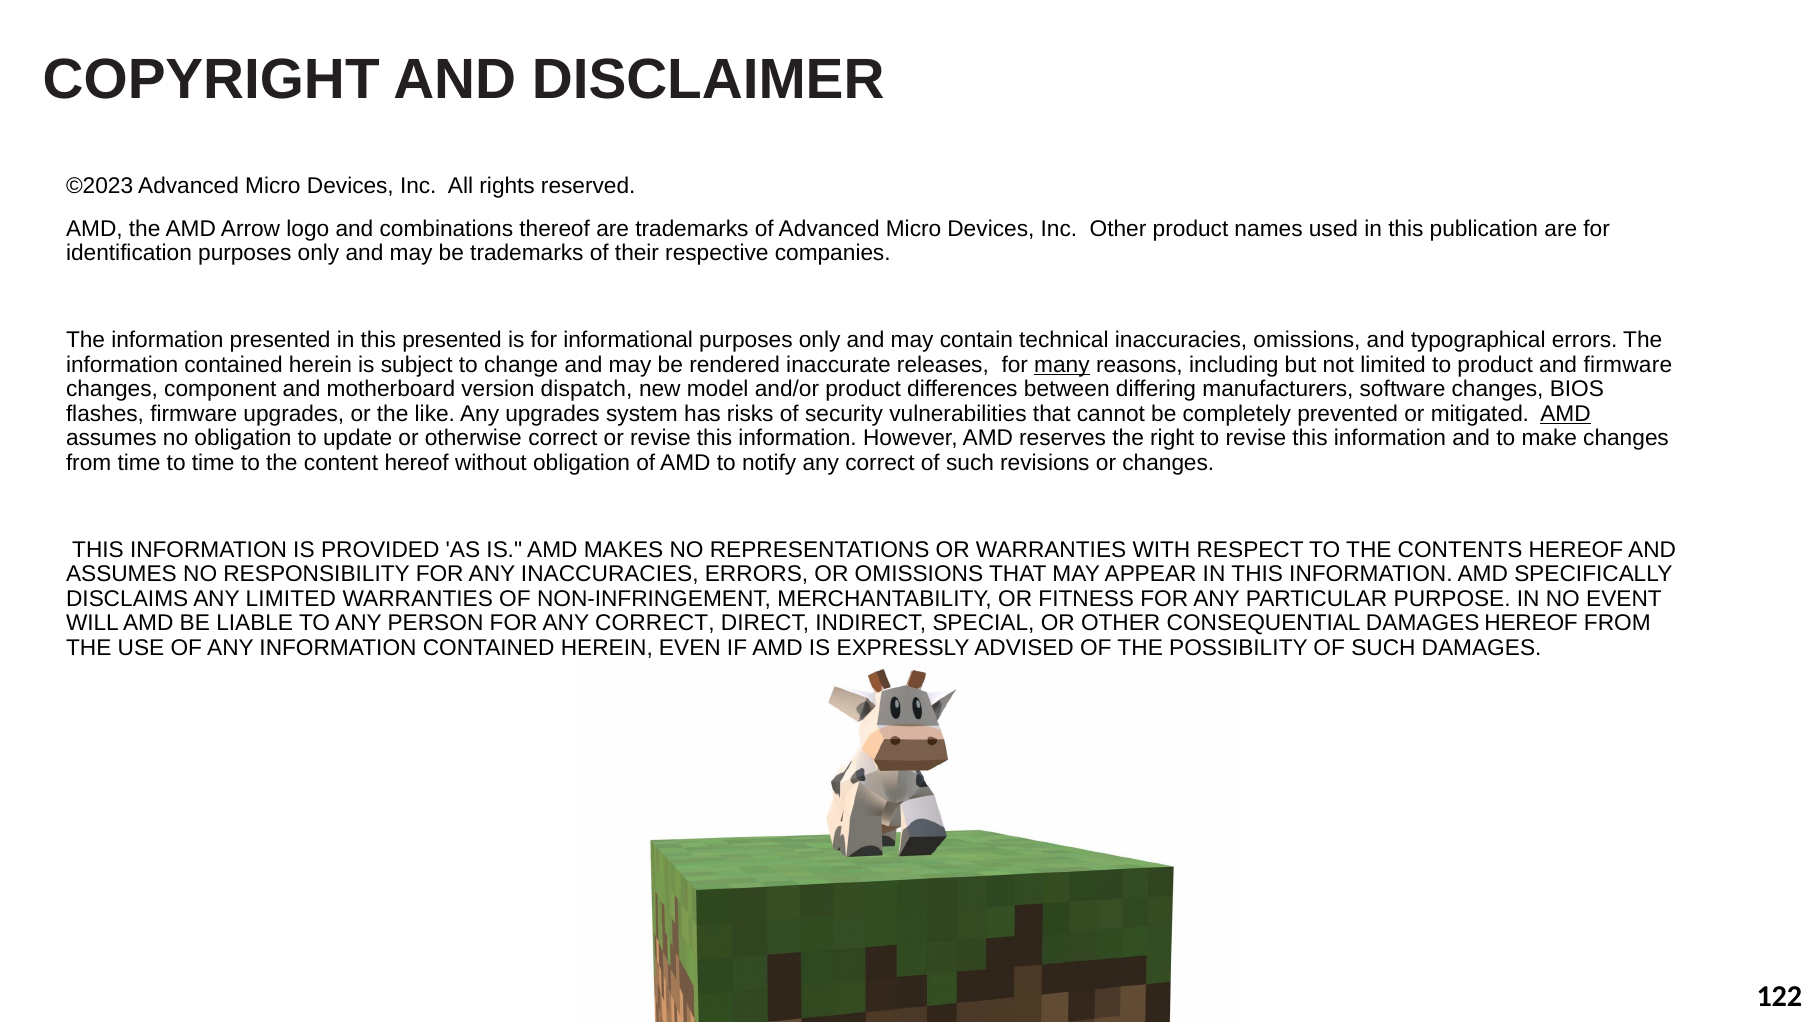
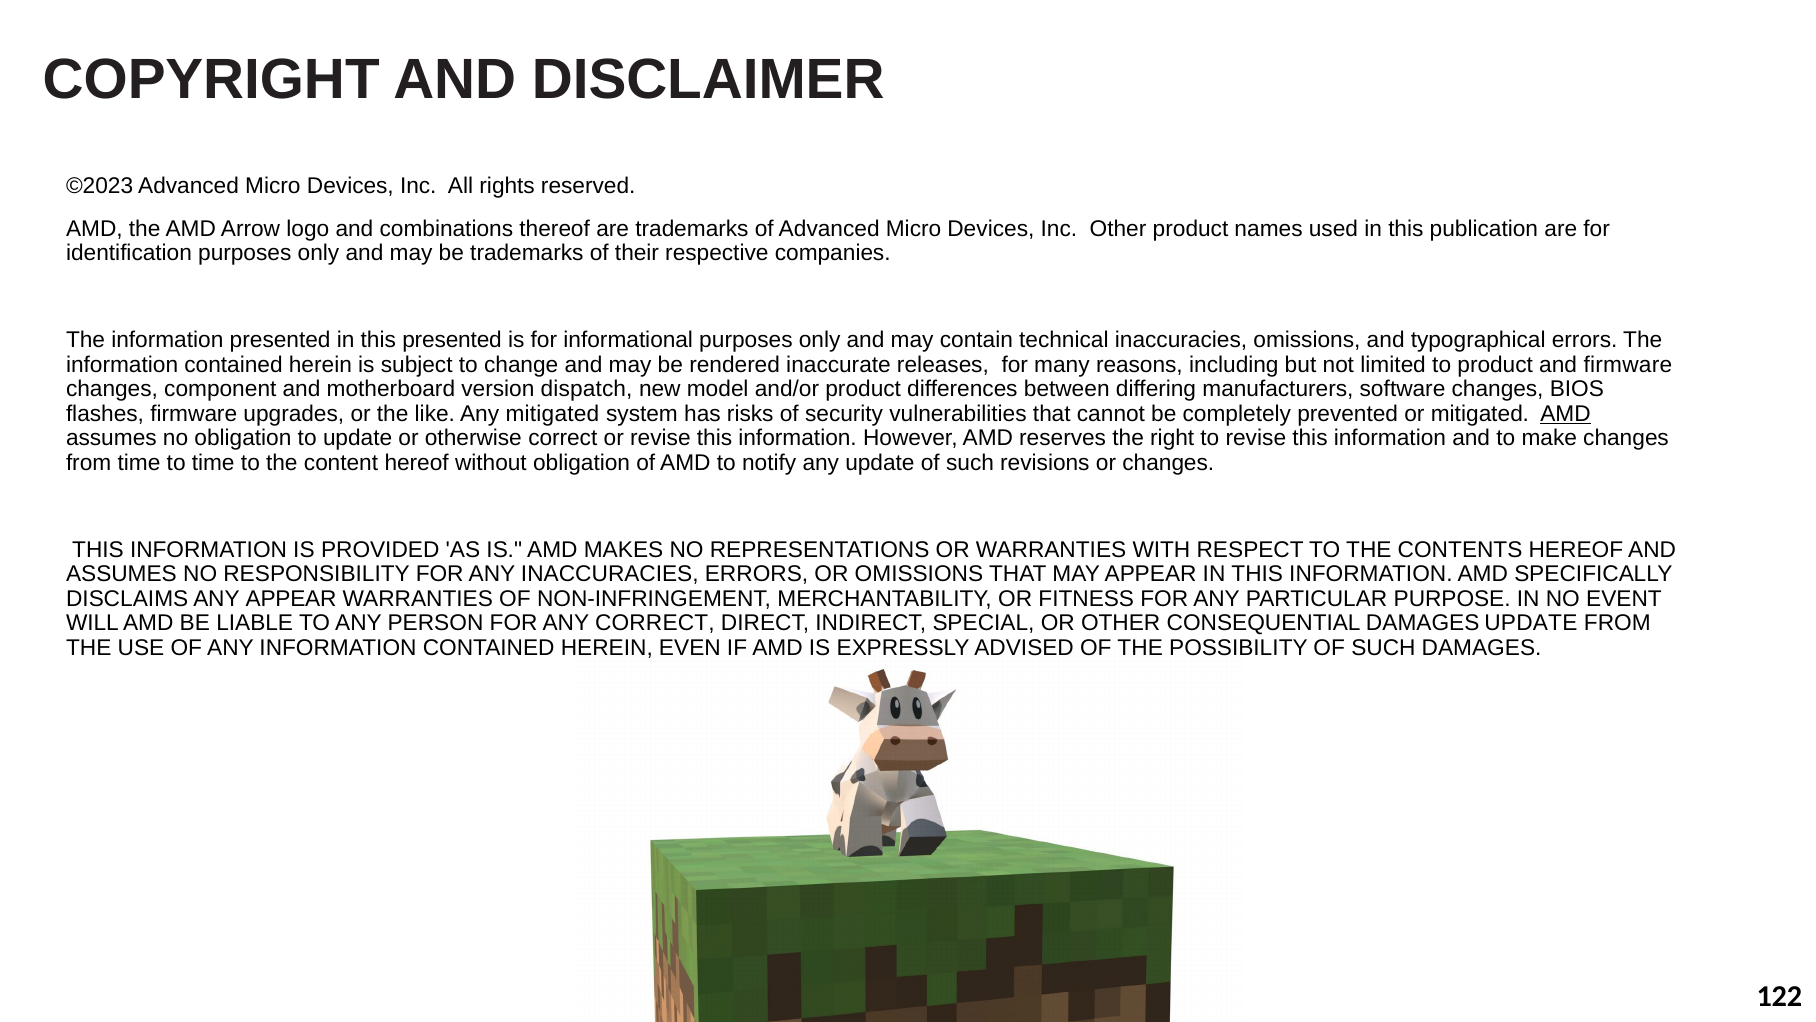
many underline: present -> none
Any upgrades: upgrades -> mitigated
notify any correct: correct -> update
ANY LIMITED: LIMITED -> APPEAR
DAMAGES HEREOF: HEREOF -> UPDATE
